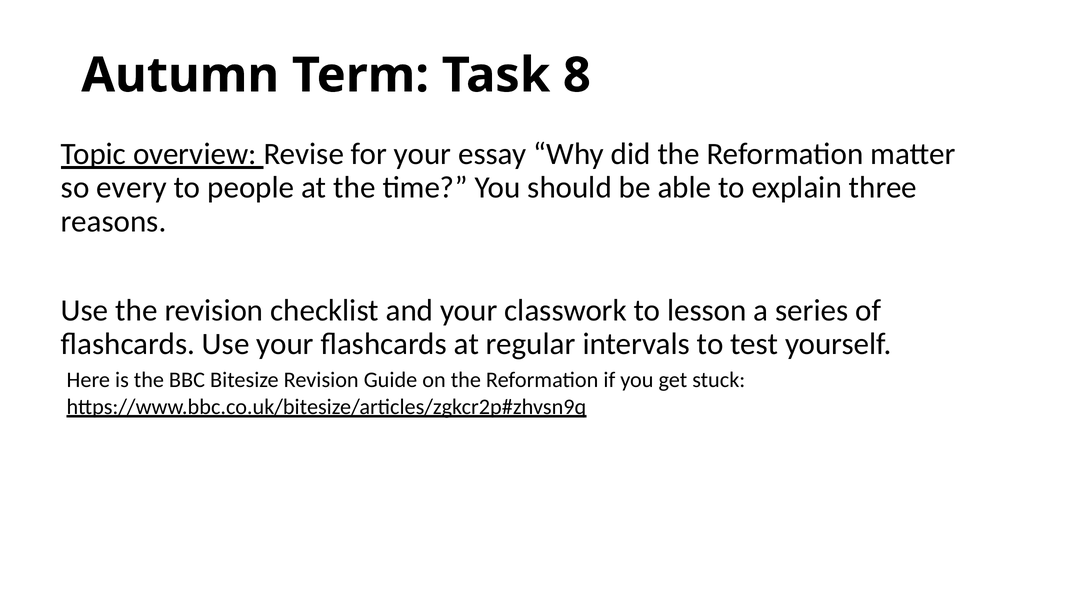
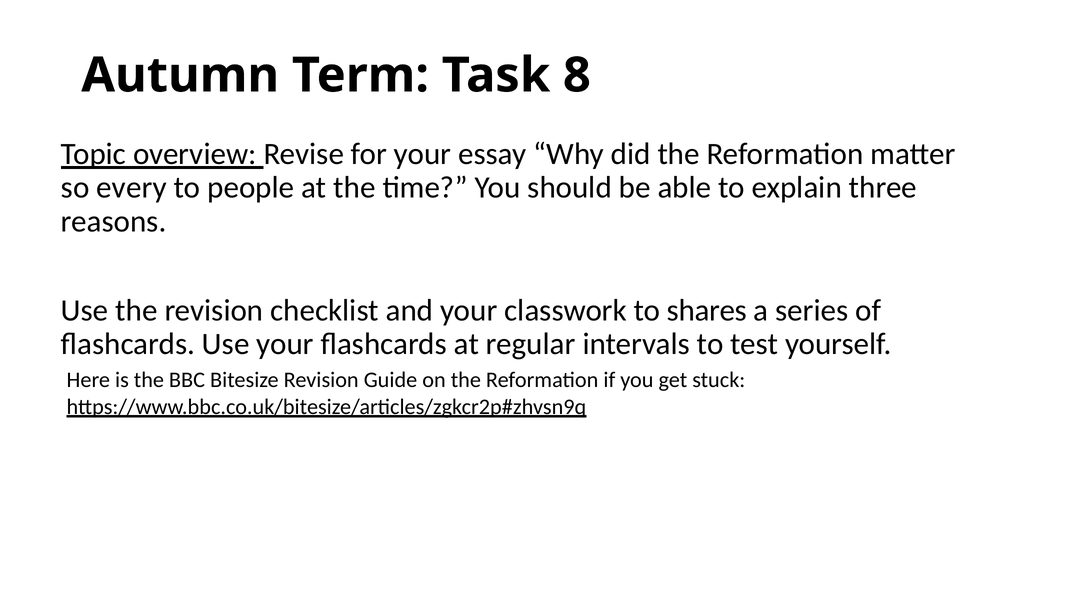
lesson: lesson -> shares
